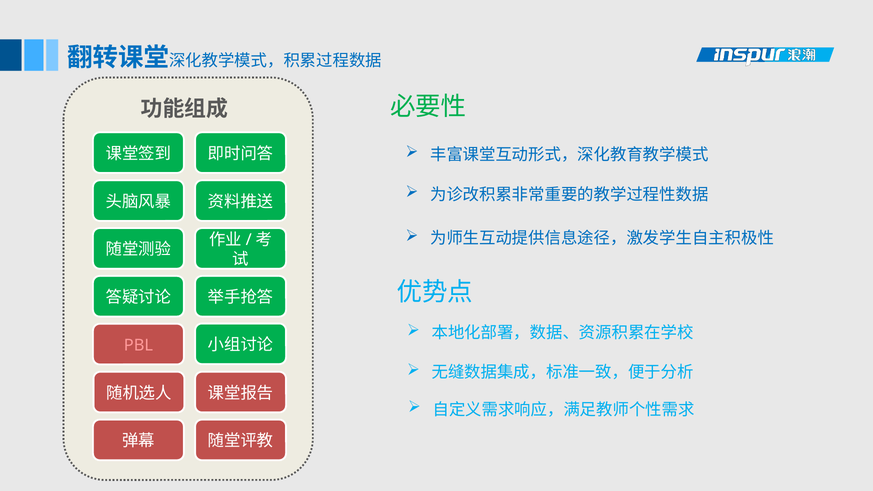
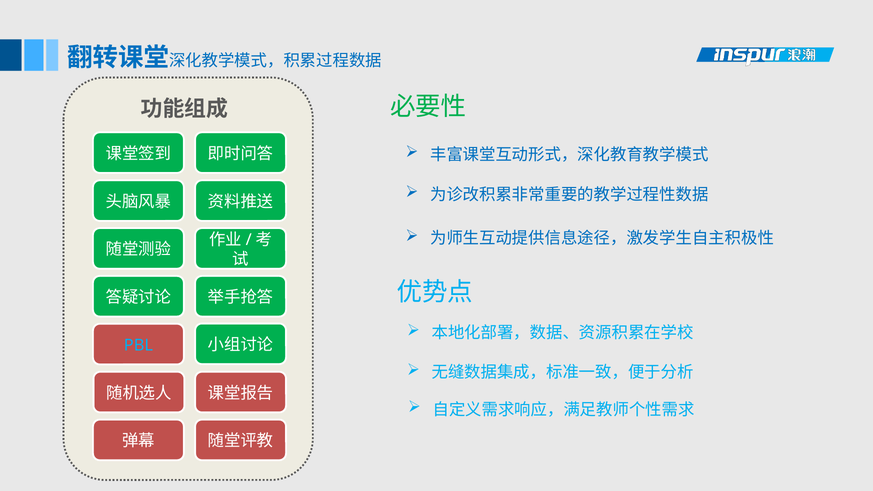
PBL colour: pink -> light blue
